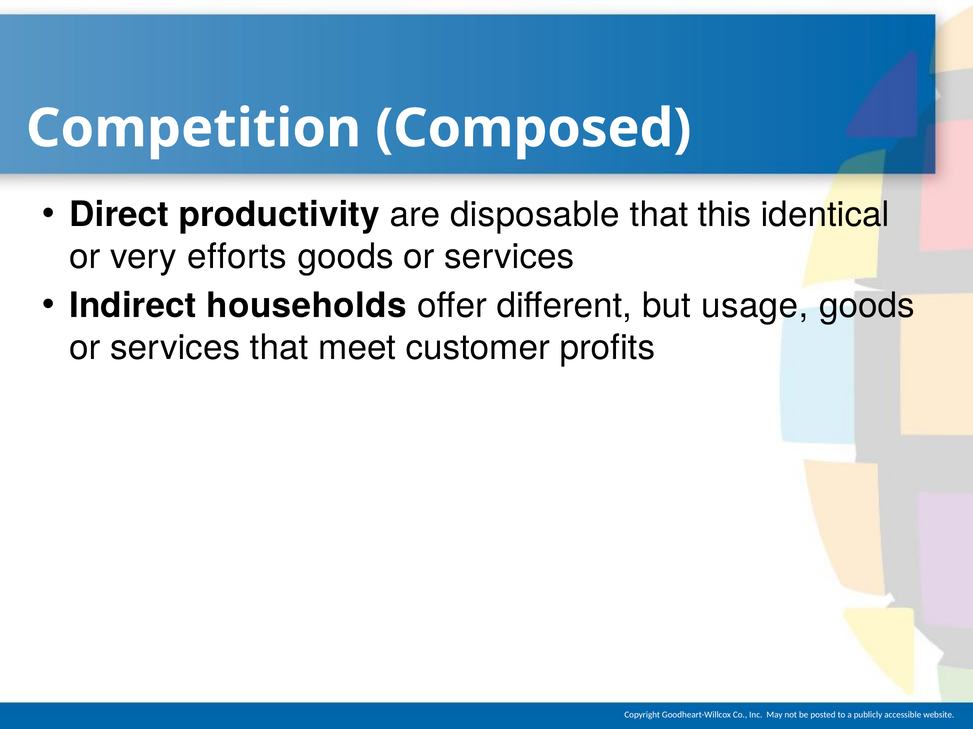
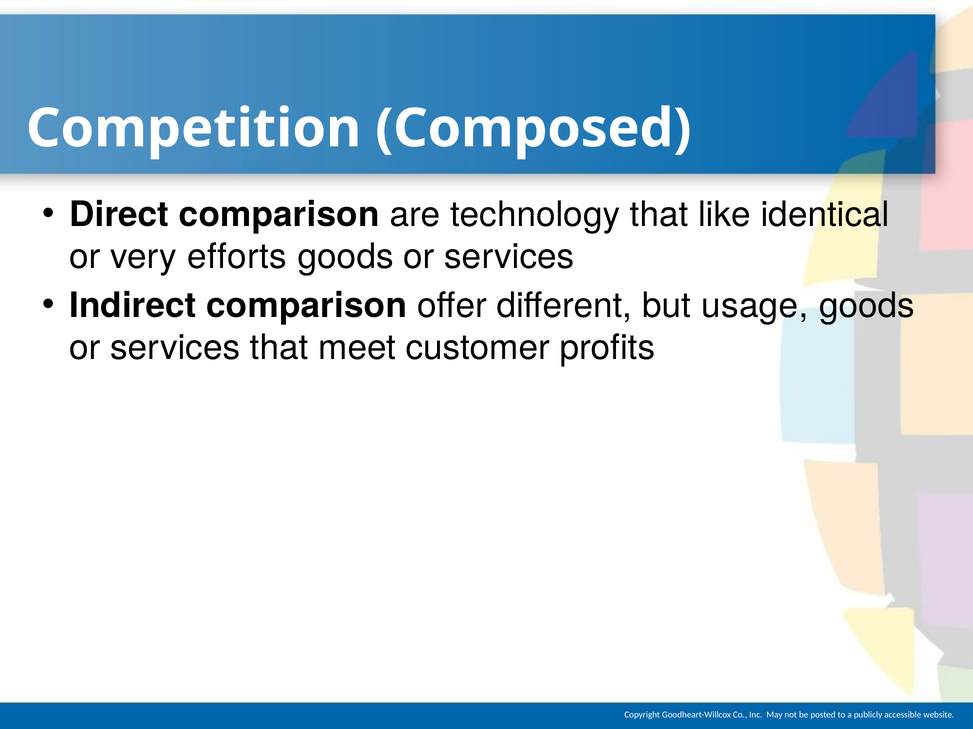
Direct productivity: productivity -> comparison
disposable: disposable -> technology
this: this -> like
Indirect households: households -> comparison
